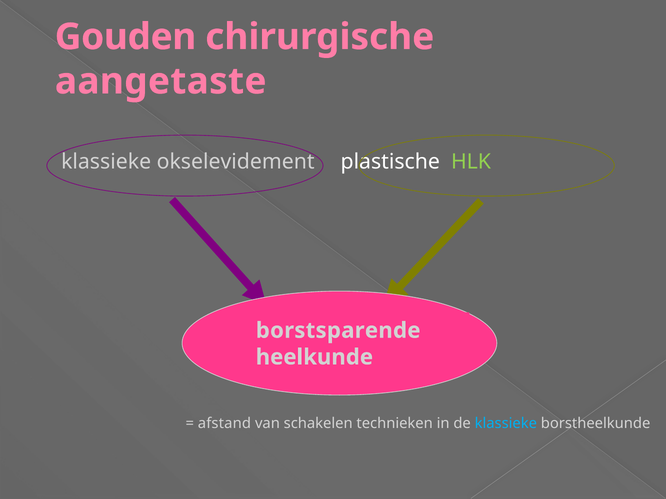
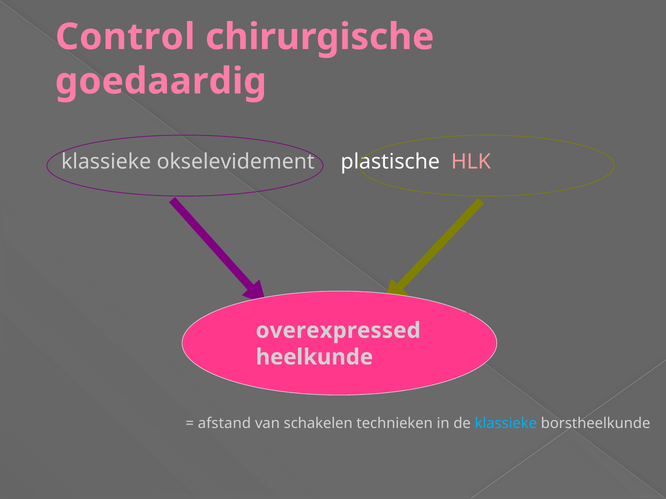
Gouden: Gouden -> Control
aangetaste: aangetaste -> goedaardig
HLK colour: light green -> pink
borstsparende: borstsparende -> overexpressed
